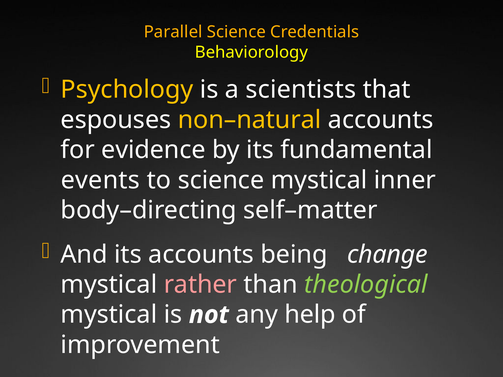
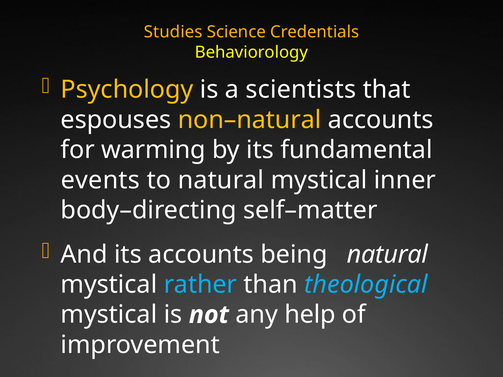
Parallel: Parallel -> Studies
evidence: evidence -> warming
to science: science -> natural
being change: change -> natural
rather colour: pink -> light blue
theological colour: light green -> light blue
